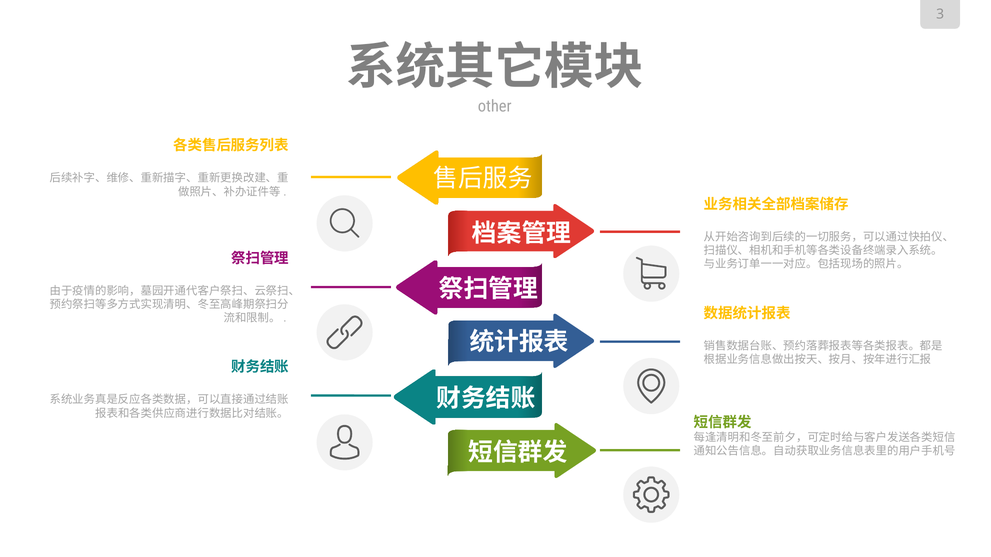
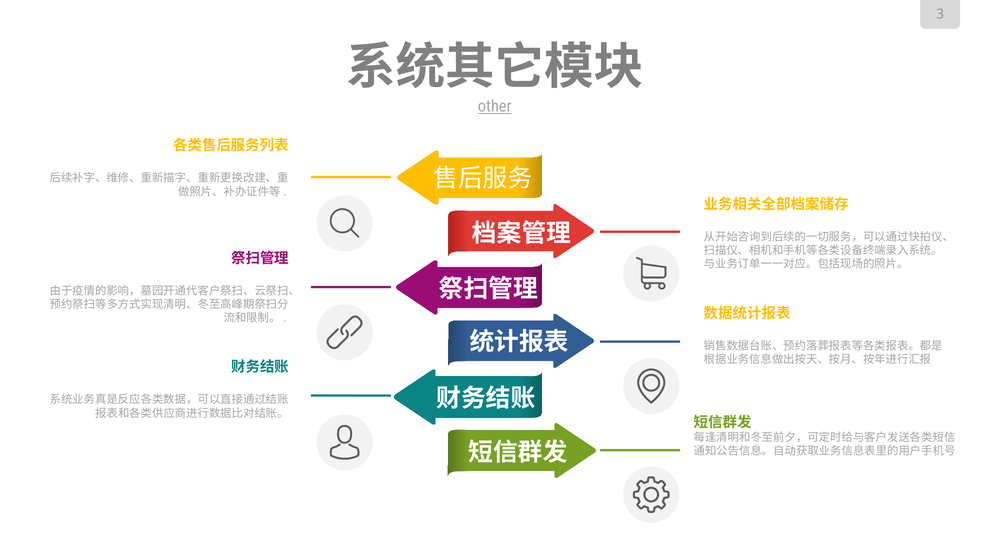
other underline: none -> present
